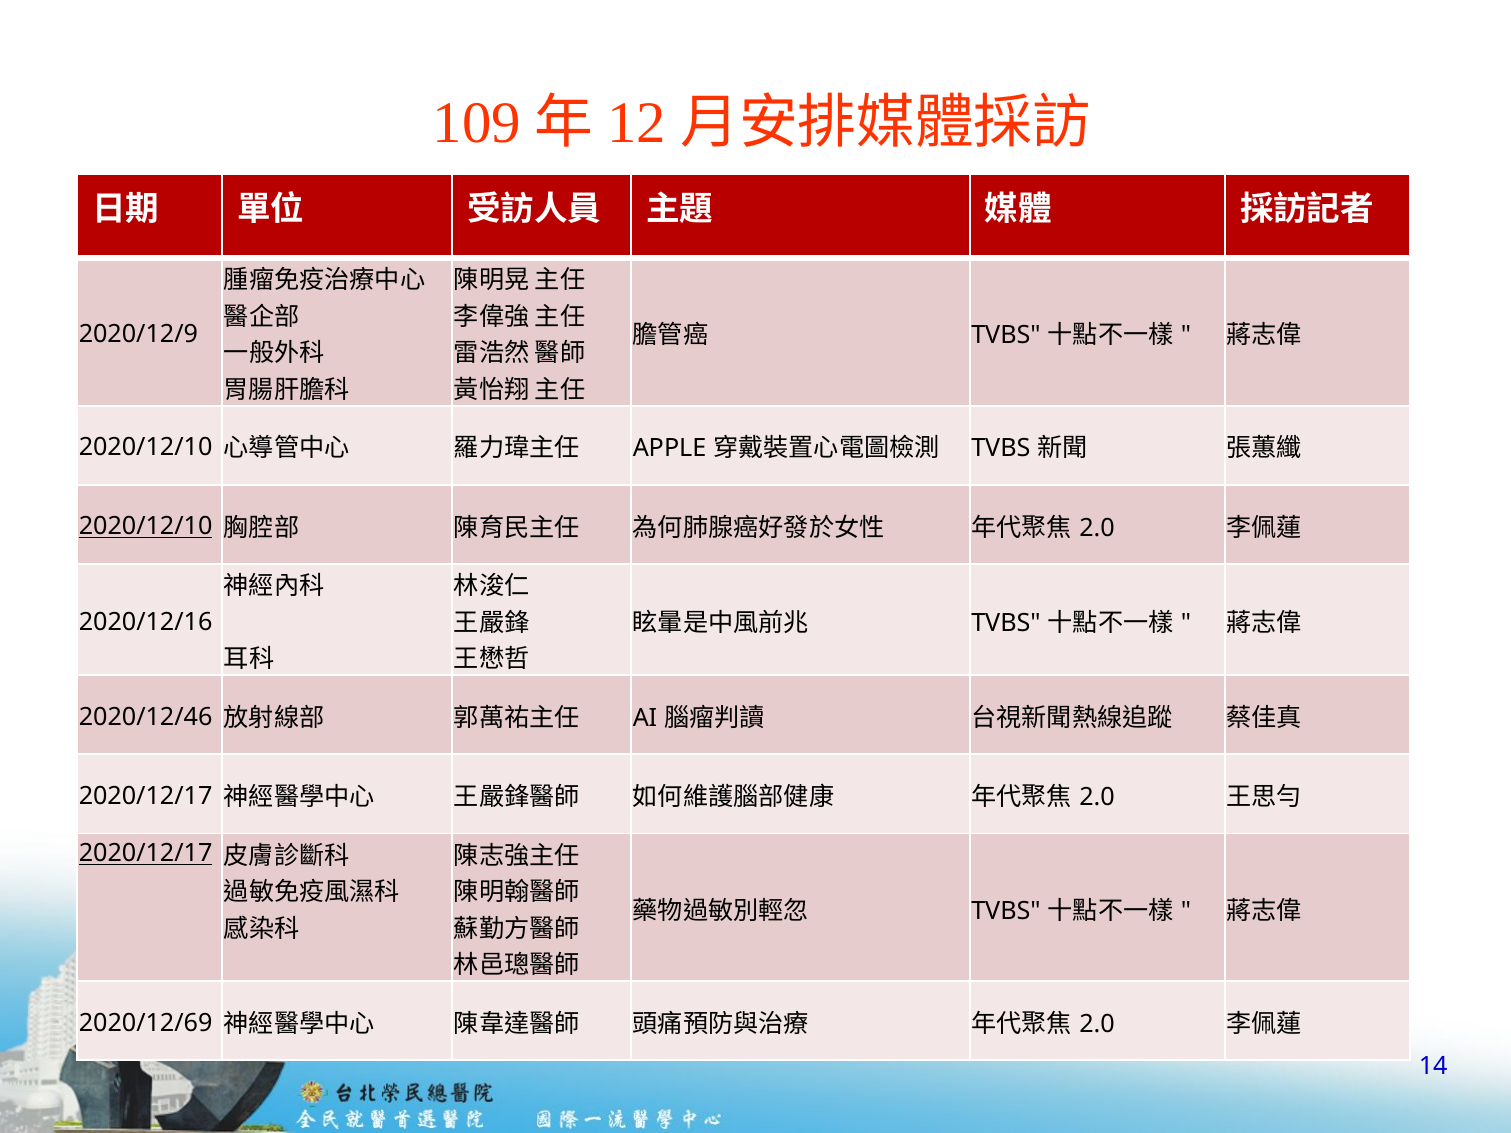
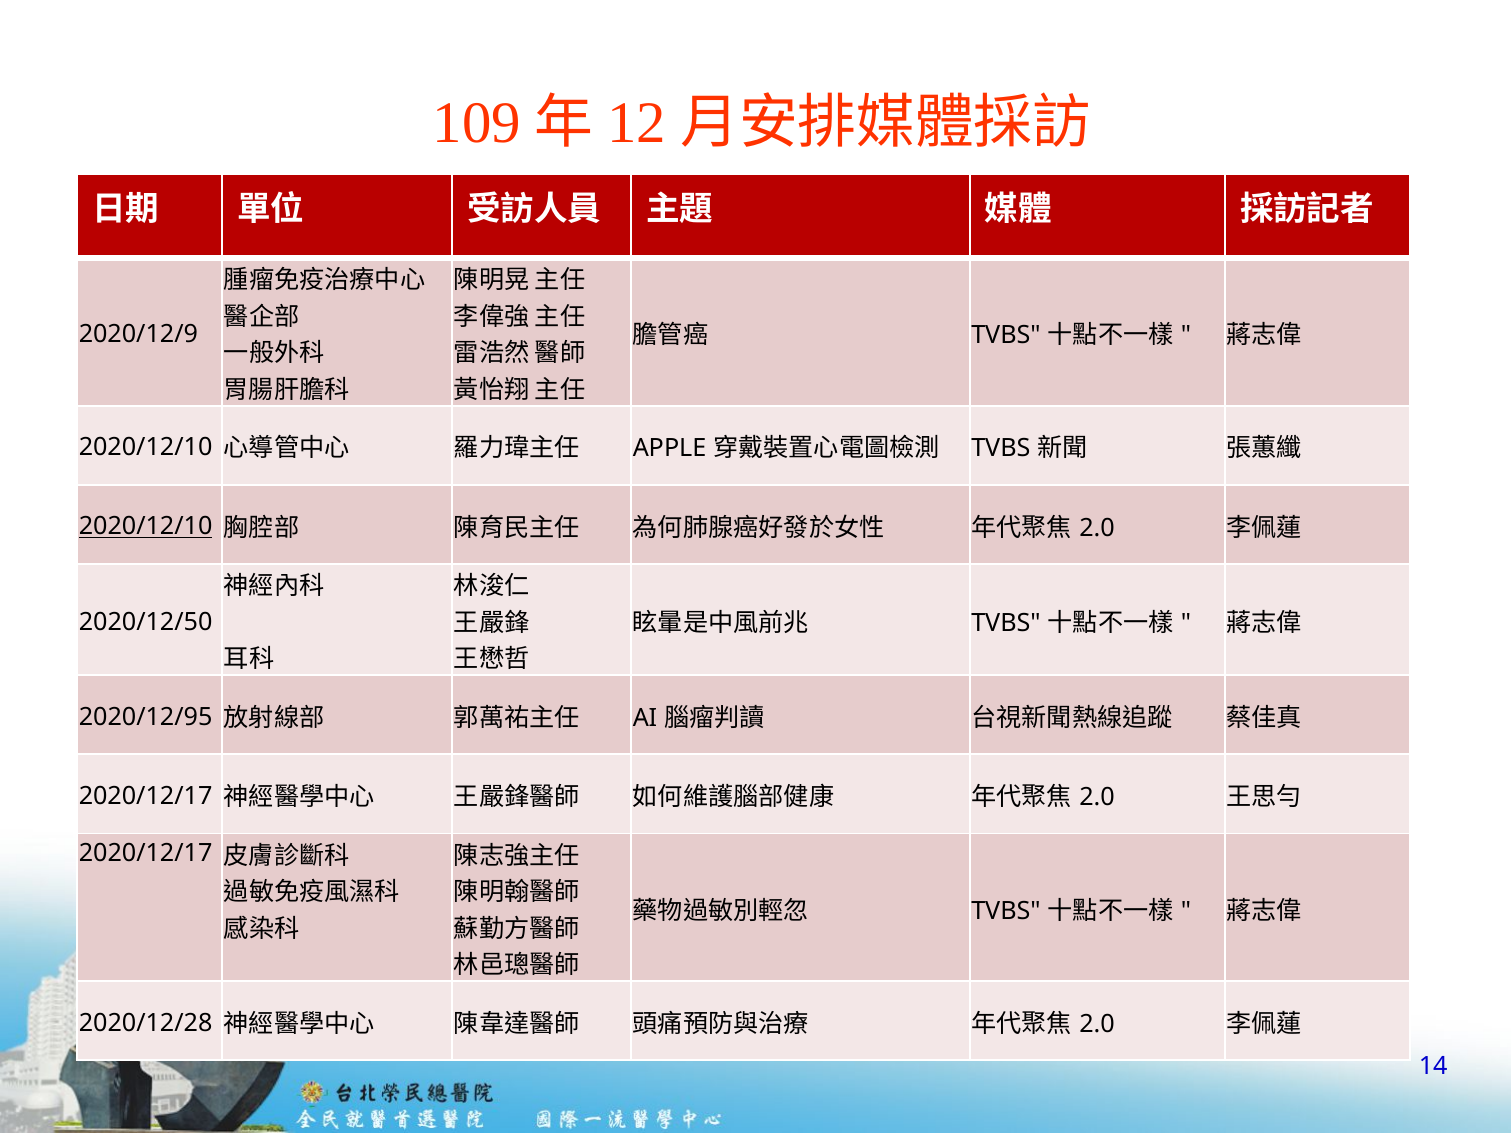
2020/12/16: 2020/12/16 -> 2020/12/50
2020/12/46: 2020/12/46 -> 2020/12/95
2020/12/17 at (146, 854) underline: present -> none
2020/12/69: 2020/12/69 -> 2020/12/28
